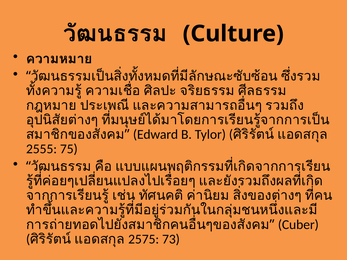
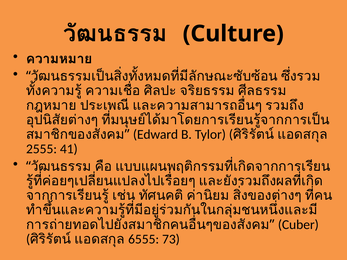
75: 75 -> 41
2575: 2575 -> 6555
